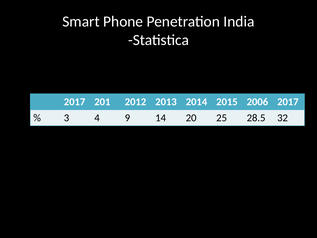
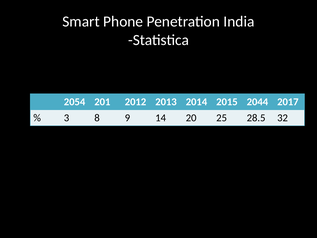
2017 at (75, 102): 2017 -> 2054
2006: 2006 -> 2044
4: 4 -> 8
